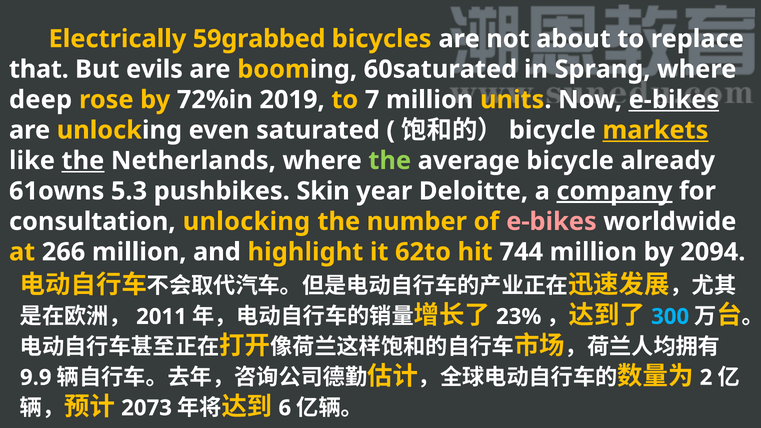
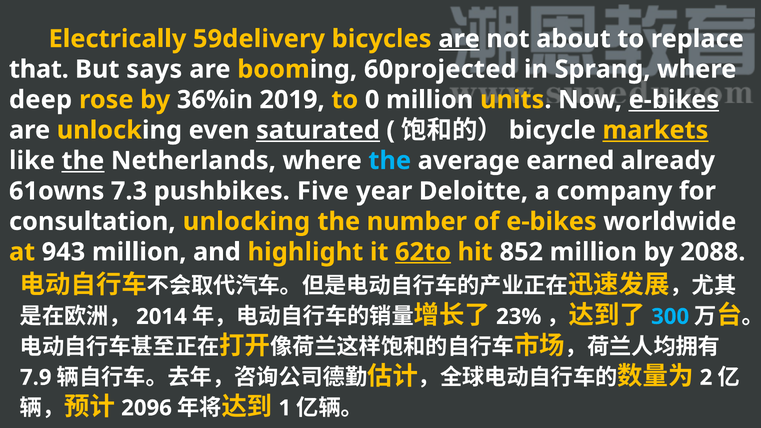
59grabbed: 59grabbed -> 59delivery
are at (459, 39) underline: none -> present
evils: evils -> says
60saturated: 60saturated -> 60projected
72%in: 72%in -> 36%in
7: 7 -> 0
saturated underline: none -> present
the at (390, 161) colour: light green -> light blue
average bicycle: bicycle -> earned
5.3: 5.3 -> 7.3
Skin: Skin -> Five
company underline: present -> none
e-bikes at (551, 222) colour: pink -> yellow
266: 266 -> 943
62to underline: none -> present
744: 744 -> 852
2094: 2094 -> 2088
2011: 2011 -> 2014
9.9: 9.9 -> 7.9
2073: 2073 -> 2096
6: 6 -> 1
